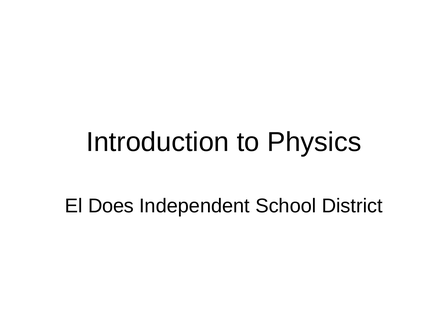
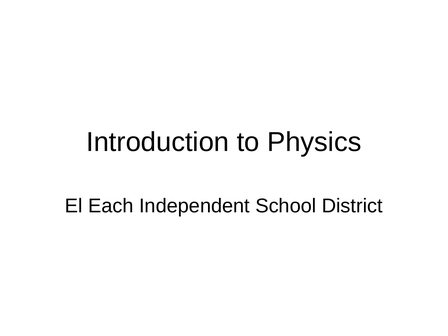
Does: Does -> Each
